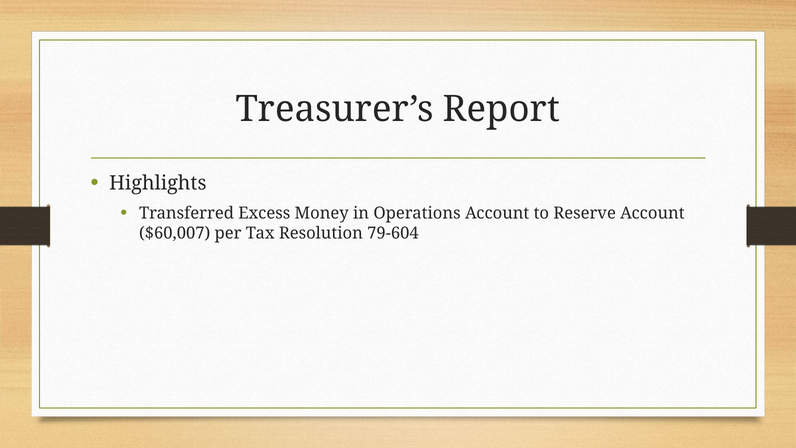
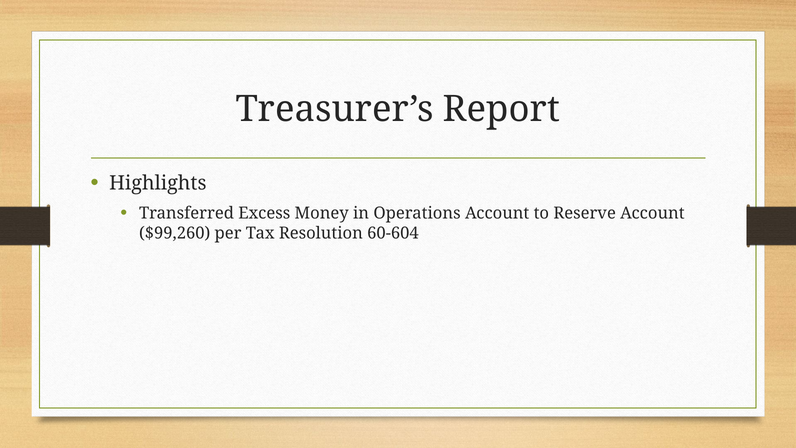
$60,007: $60,007 -> $99,260
79-604: 79-604 -> 60-604
